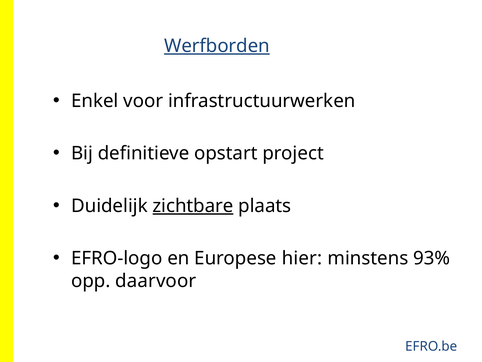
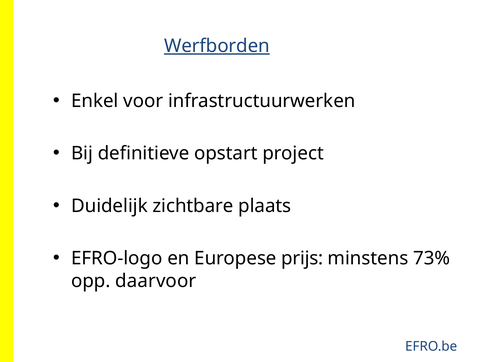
zichtbare underline: present -> none
hier: hier -> prijs
93%: 93% -> 73%
